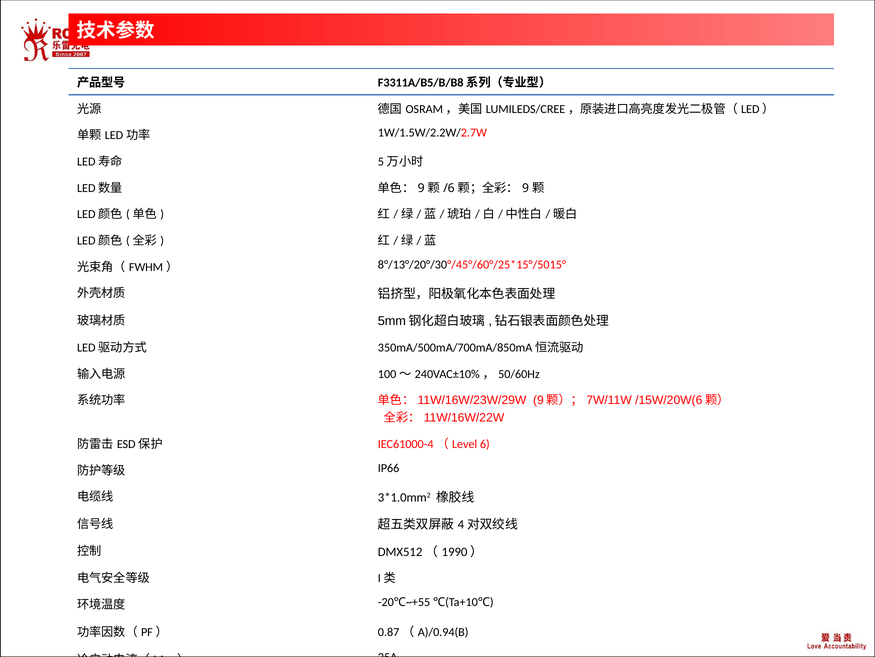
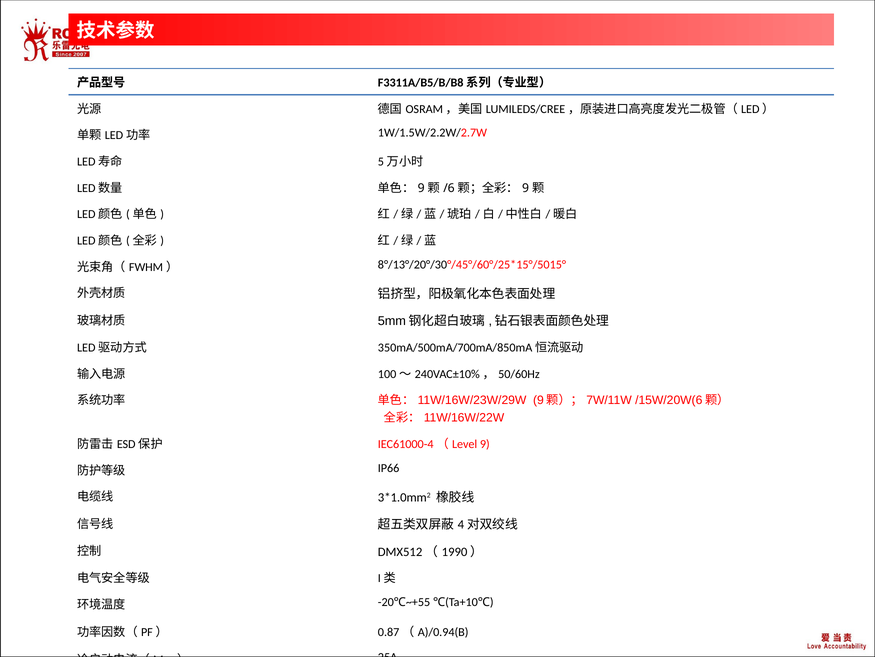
6 at (485, 444): 6 -> 9
